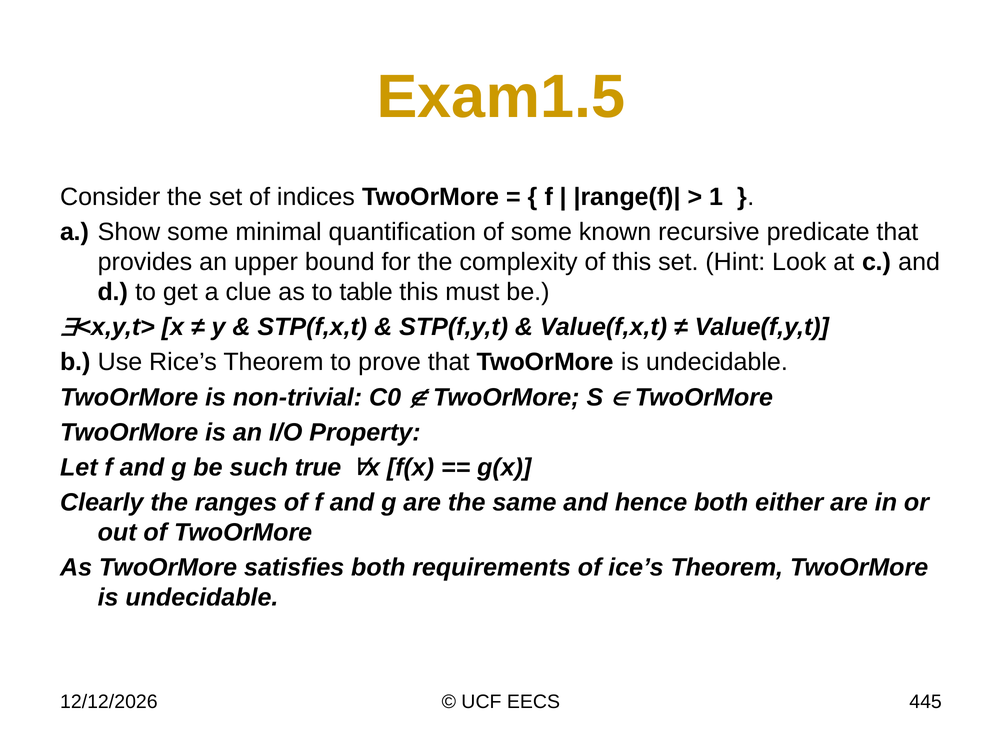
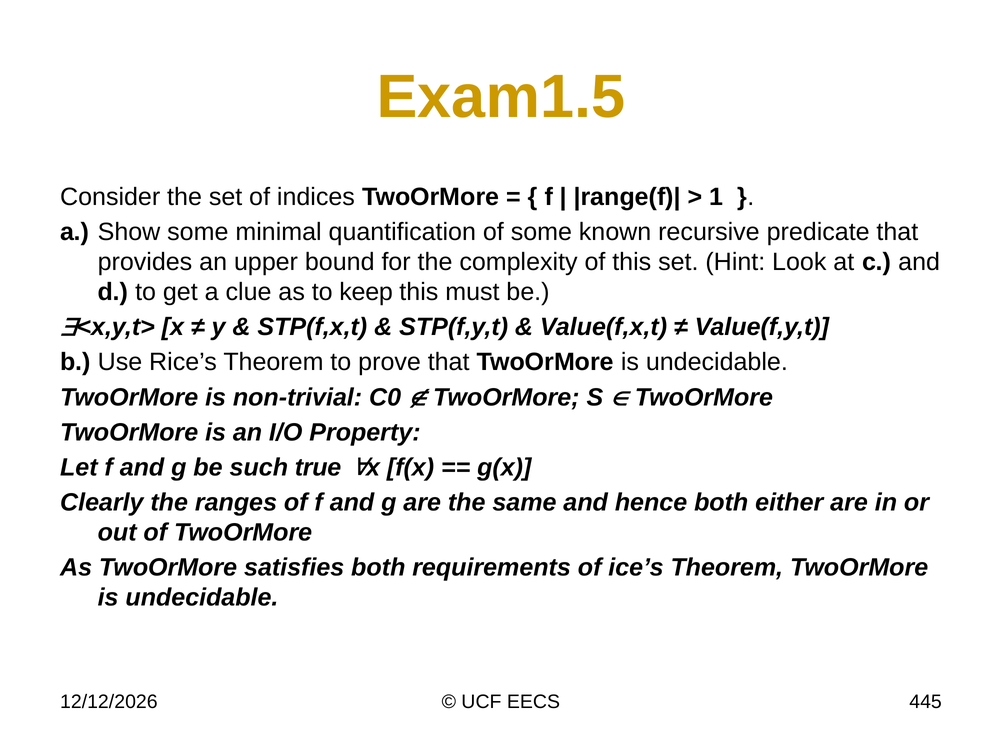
table: table -> keep
